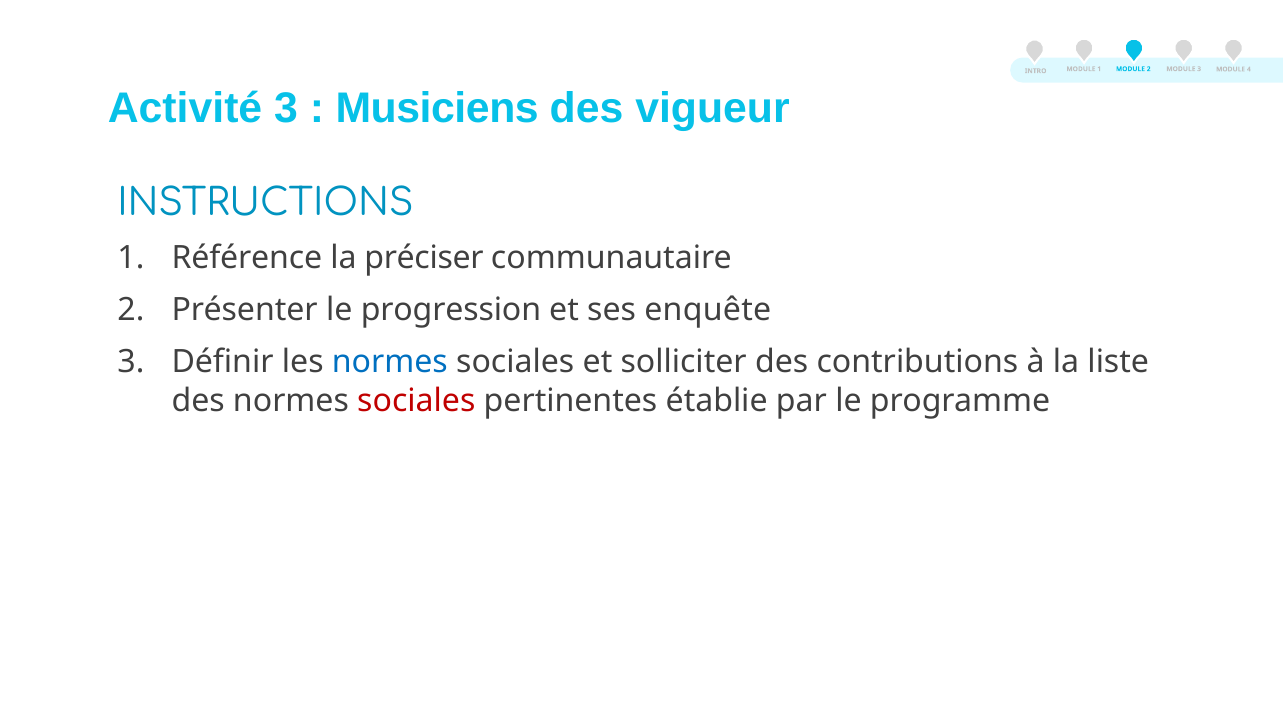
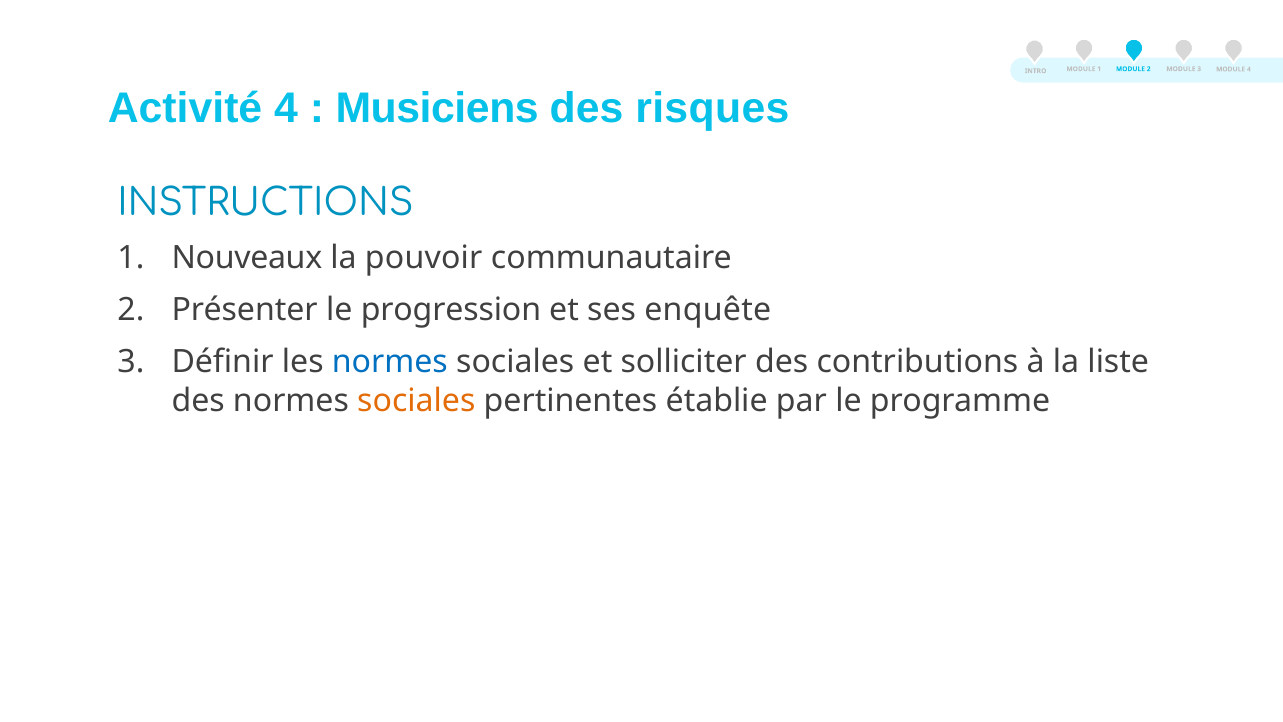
Activité 3: 3 -> 4
vigueur: vigueur -> risques
Référence: Référence -> Nouveaux
préciser: préciser -> pouvoir
sociales at (416, 400) colour: red -> orange
